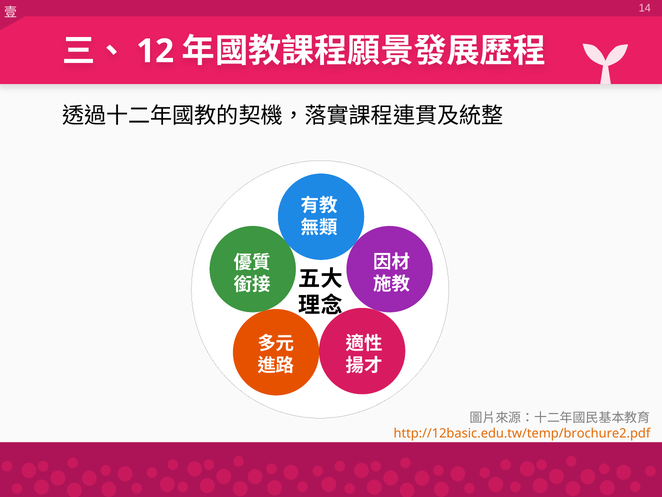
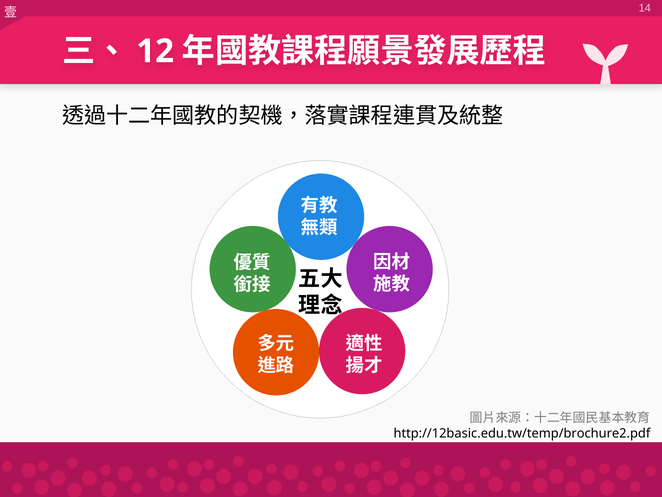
http://12basic.edu.tw/temp/brochure2.pdf colour: orange -> black
